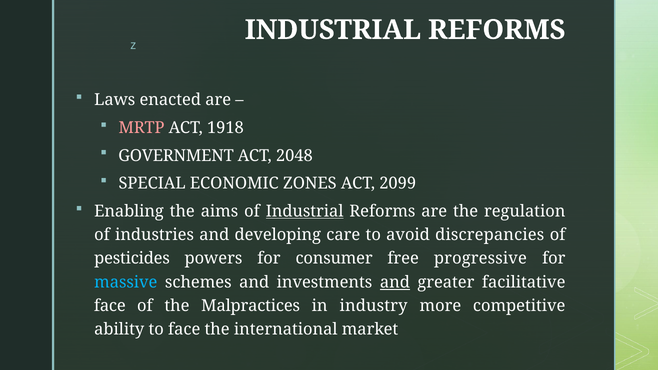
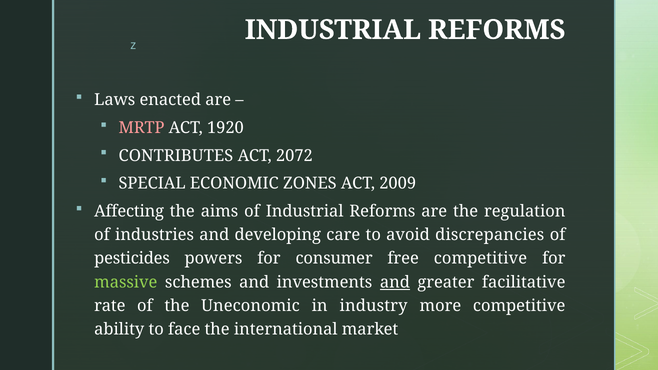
1918: 1918 -> 1920
GOVERNMENT: GOVERNMENT -> CONTRIBUTES
2048: 2048 -> 2072
2099: 2099 -> 2009
Enabling: Enabling -> Affecting
Industrial at (305, 211) underline: present -> none
free progressive: progressive -> competitive
massive colour: light blue -> light green
face at (110, 306): face -> rate
Malpractices: Malpractices -> Uneconomic
